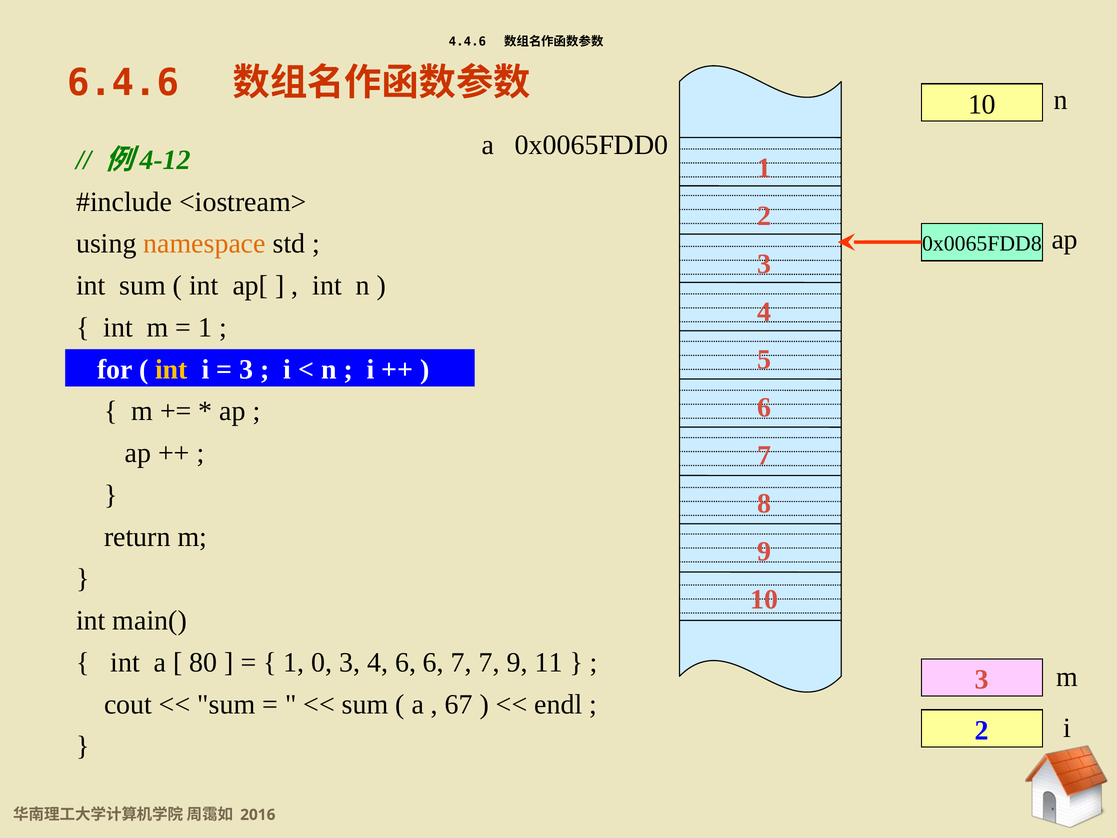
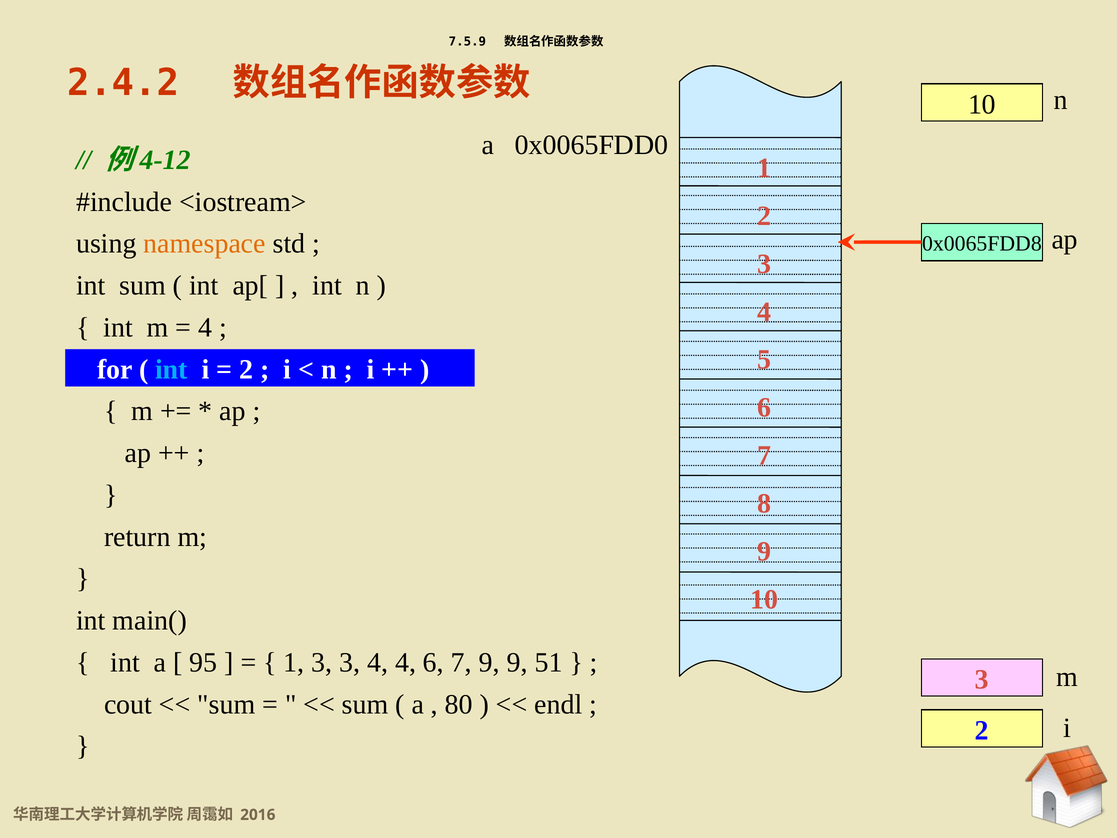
4.4.6: 4.4.6 -> 7.5.9
6.4.6: 6.4.6 -> 2.4.2
1 at (205, 327): 1 -> 4
int at (172, 369) colour: yellow -> light blue
3 at (246, 369): 3 -> 2
80: 80 -> 95
1 0: 0 -> 3
4 6: 6 -> 4
7 7: 7 -> 9
11: 11 -> 51
67: 67 -> 80
